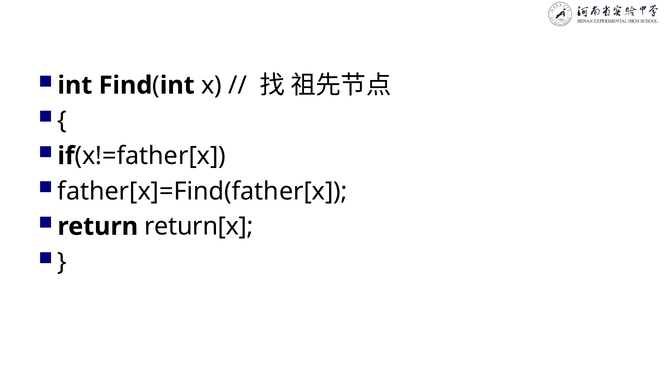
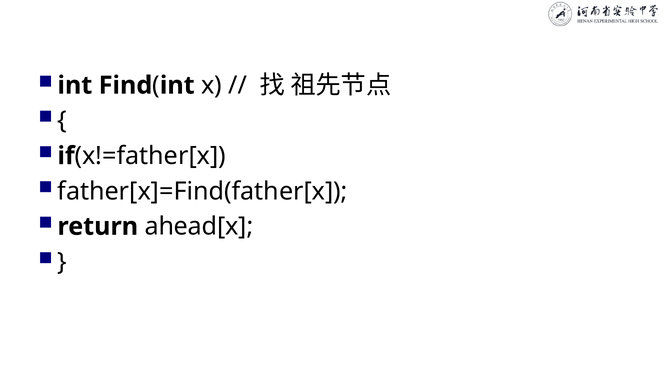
return[x: return[x -> ahead[x
